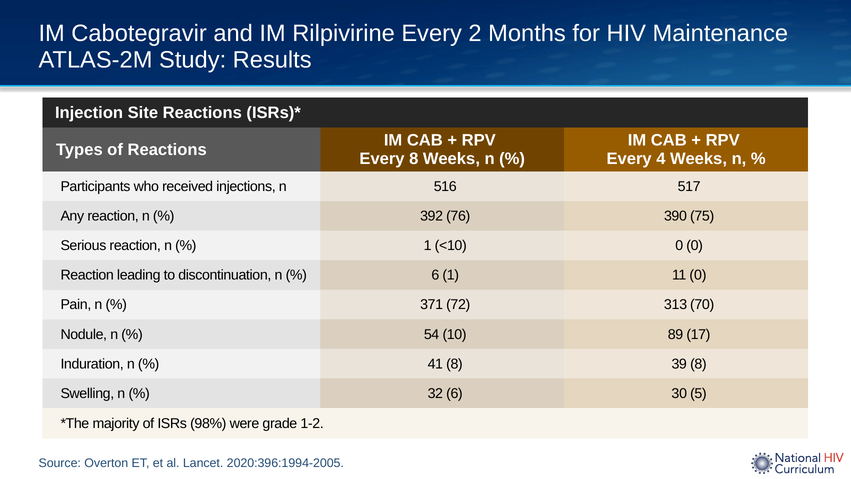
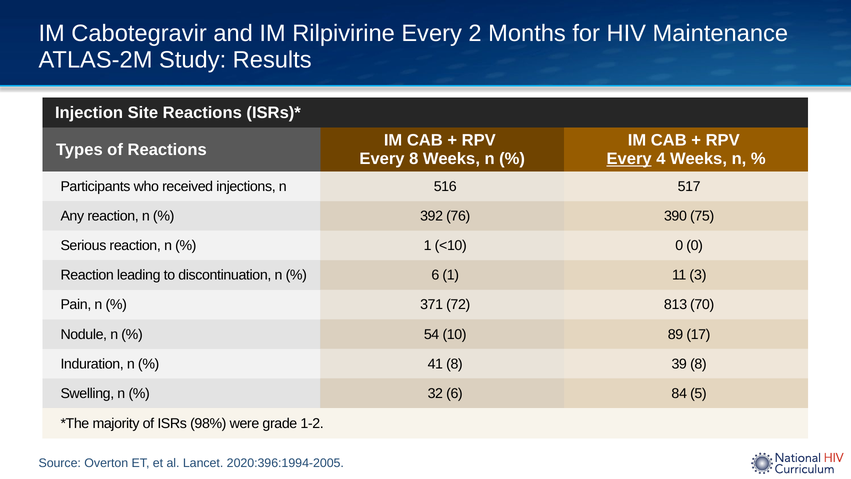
Every at (629, 159) underline: none -> present
11 0: 0 -> 3
313: 313 -> 813
30: 30 -> 84
